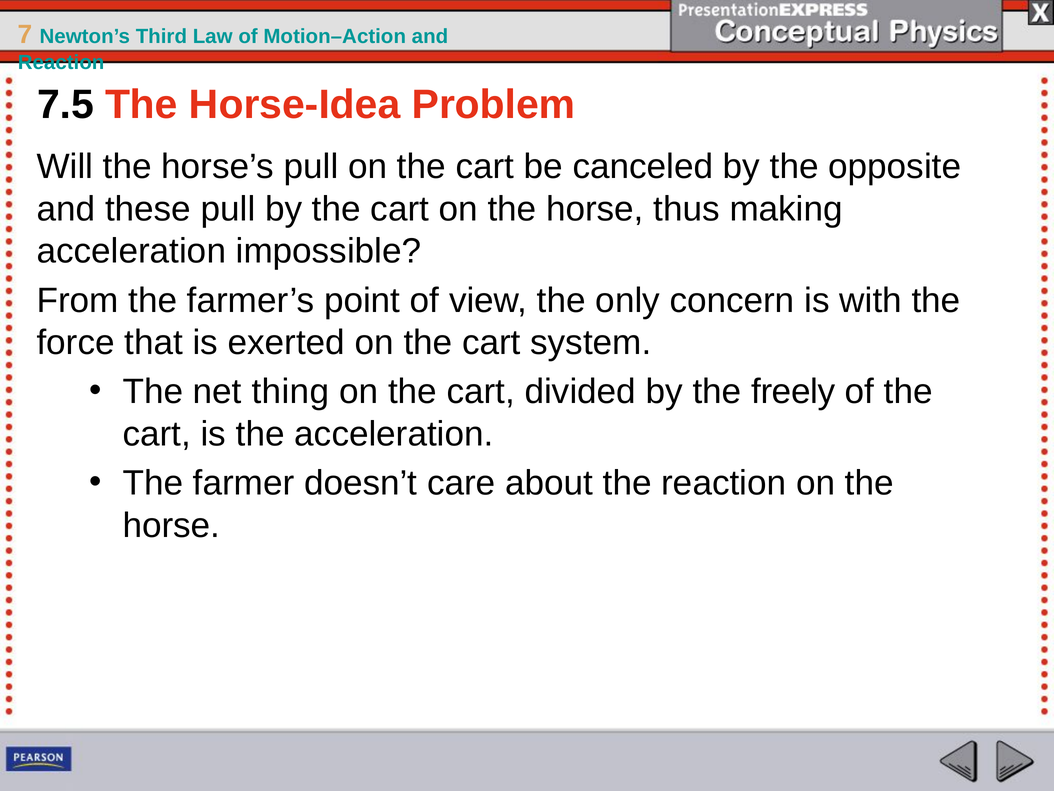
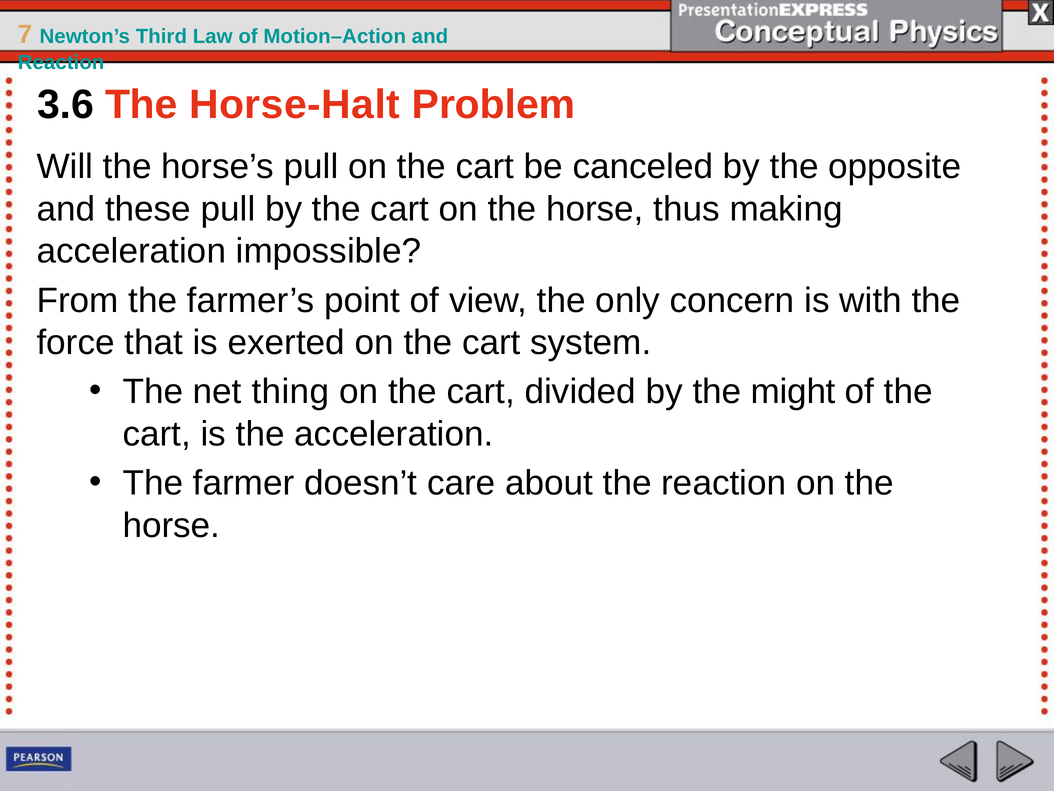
7.5: 7.5 -> 3.6
Horse-Idea: Horse-Idea -> Horse-Halt
freely: freely -> might
